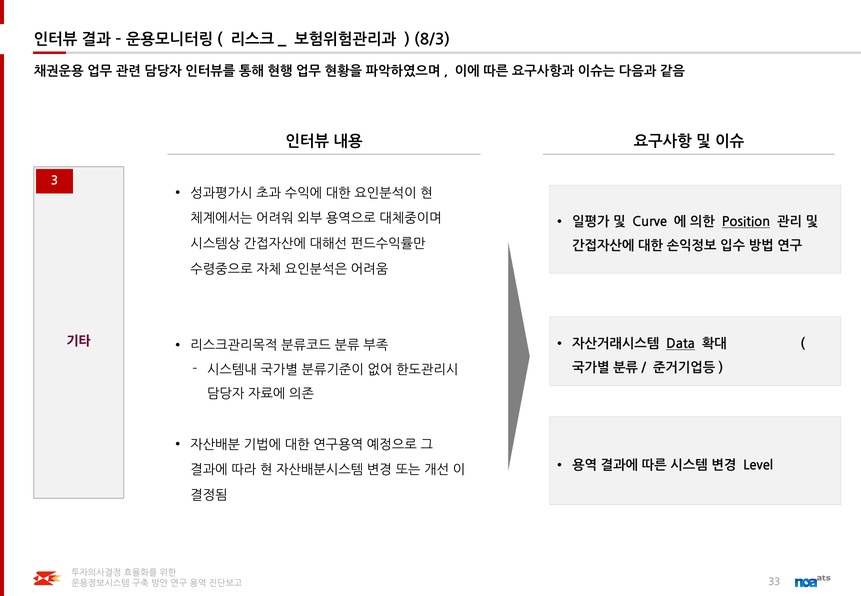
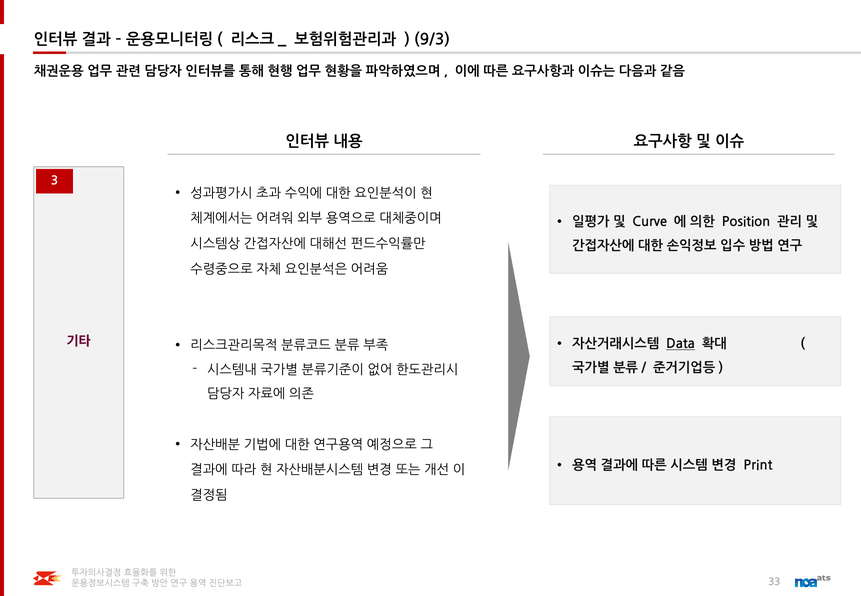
8/3: 8/3 -> 9/3
Position underline: present -> none
Level: Level -> Print
